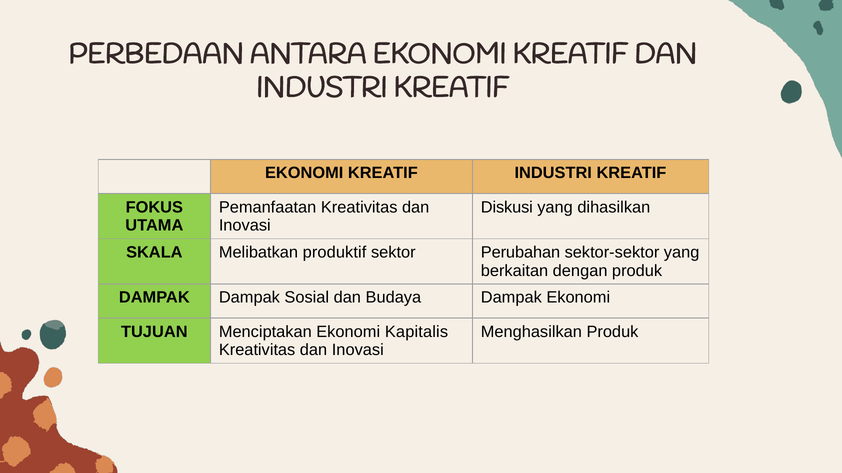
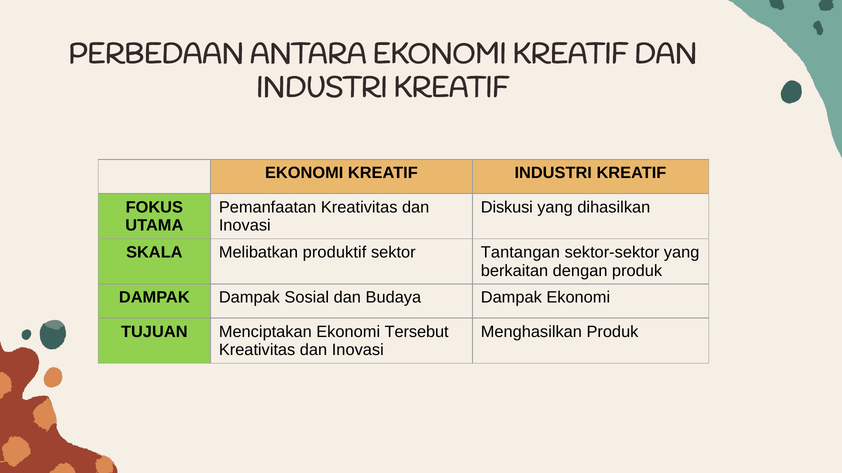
Perubahan: Perubahan -> Tantangan
Kapitalis: Kapitalis -> Tersebut
